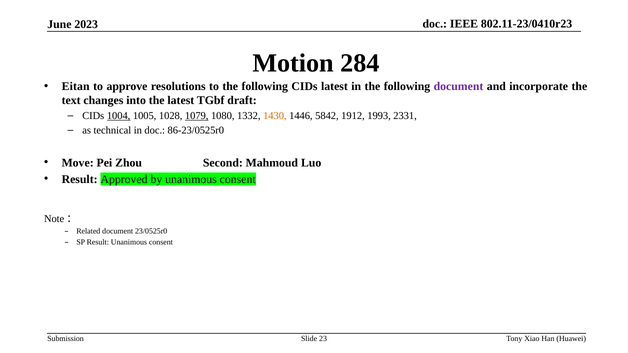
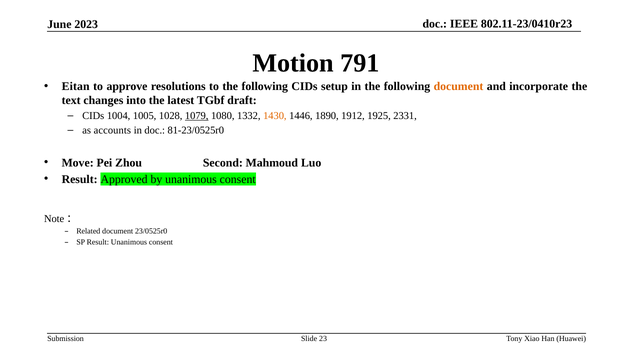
284: 284 -> 791
CIDs latest: latest -> setup
document at (459, 86) colour: purple -> orange
1004 underline: present -> none
5842: 5842 -> 1890
1993: 1993 -> 1925
technical: technical -> accounts
86-23/0525r0: 86-23/0525r0 -> 81-23/0525r0
